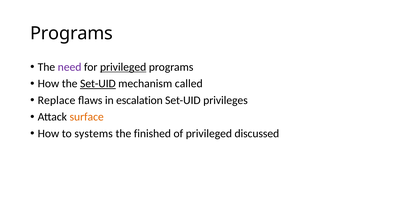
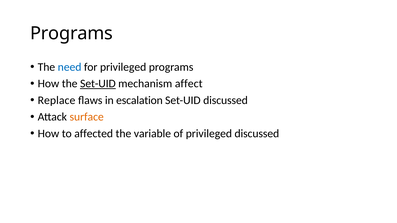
need colour: purple -> blue
privileged at (123, 67) underline: present -> none
called: called -> affect
Set-UID privileges: privileges -> discussed
systems: systems -> affected
finished: finished -> variable
